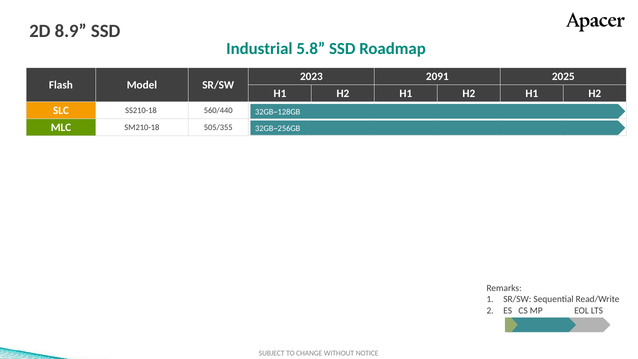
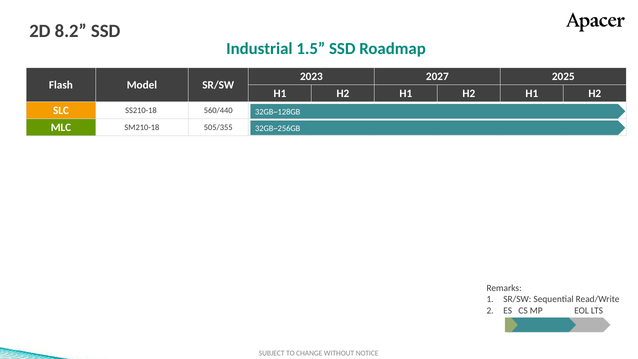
8.9: 8.9 -> 8.2
5.8: 5.8 -> 1.5
2091: 2091 -> 2027
